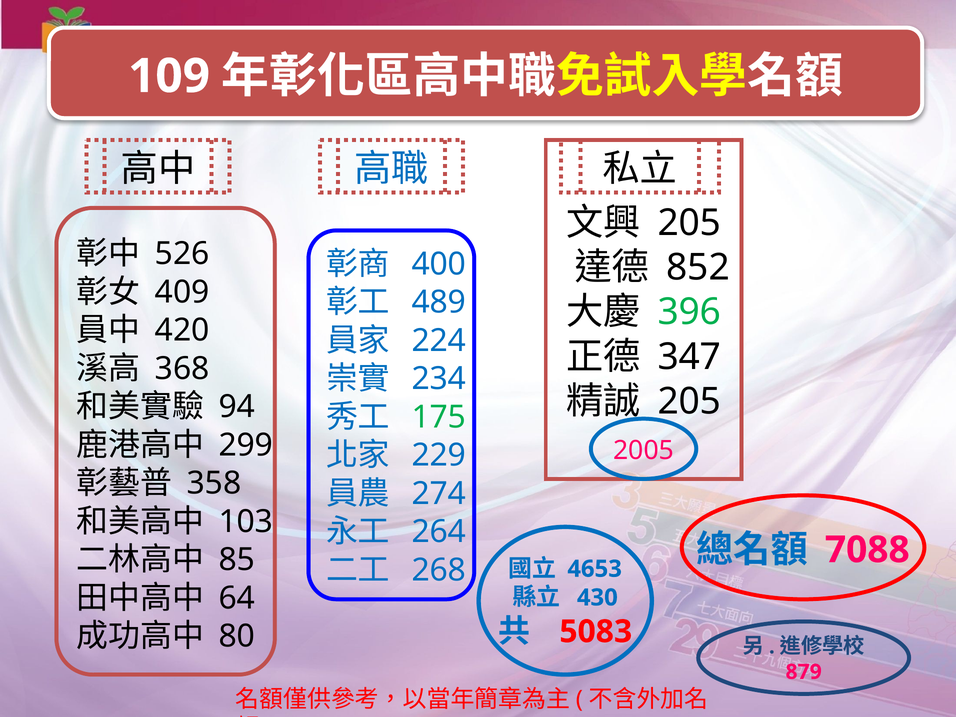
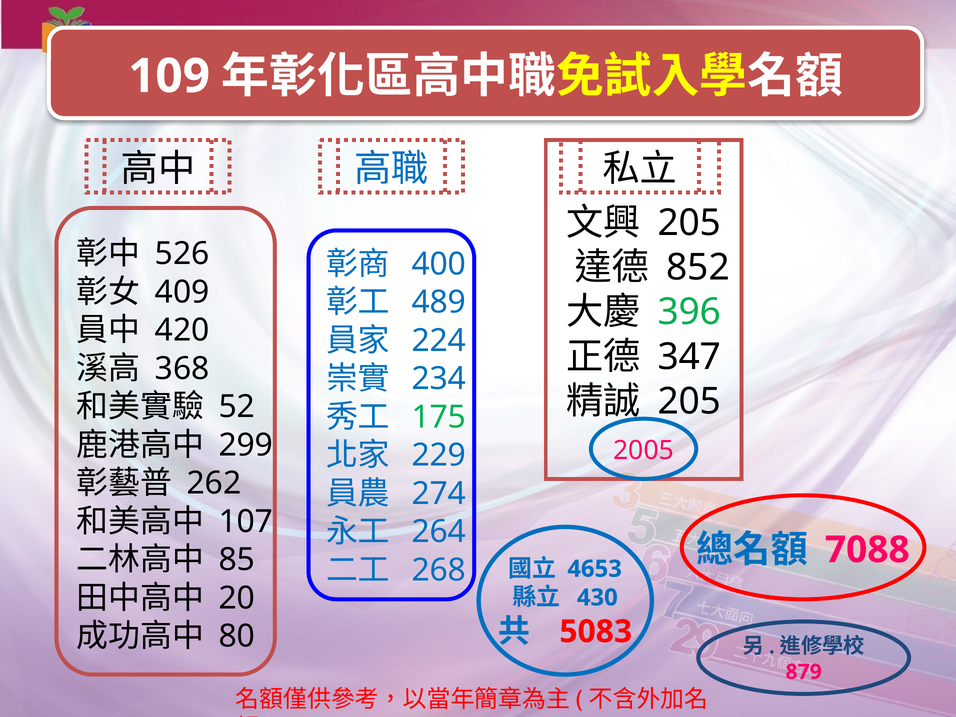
94: 94 -> 52
358: 358 -> 262
103: 103 -> 107
64: 64 -> 20
